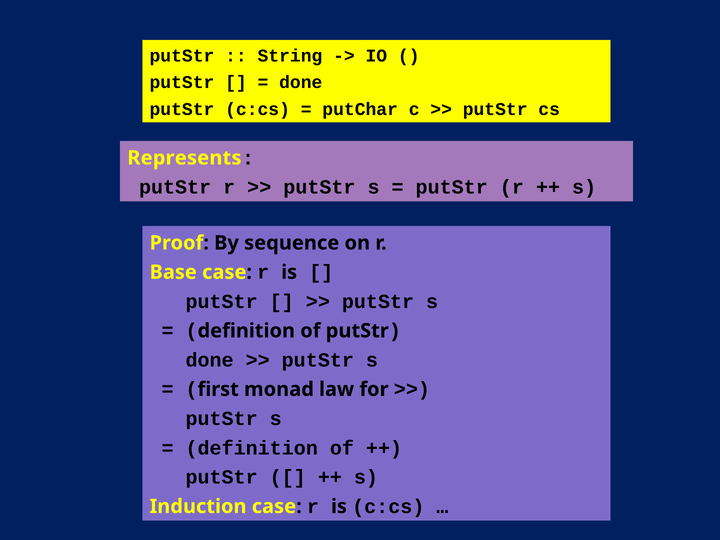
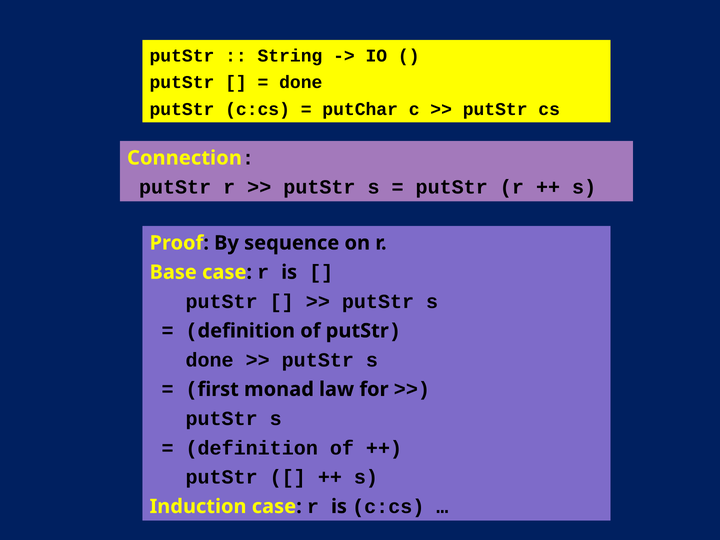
Represents: Represents -> Connection
